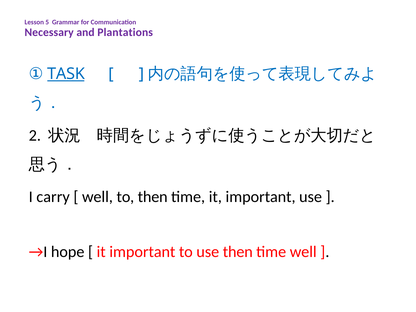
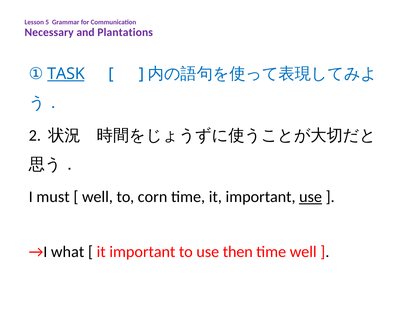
carry: carry -> must
to then: then -> corn
use at (311, 197) underline: none -> present
hope: hope -> what
